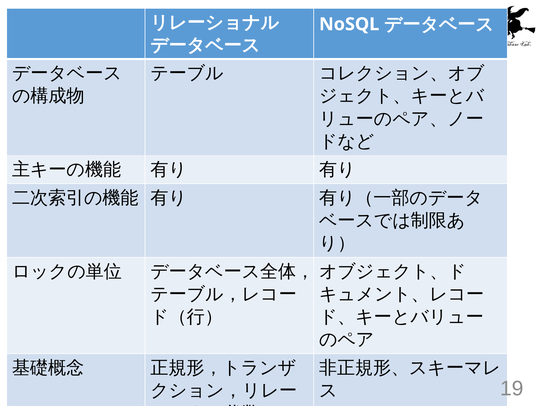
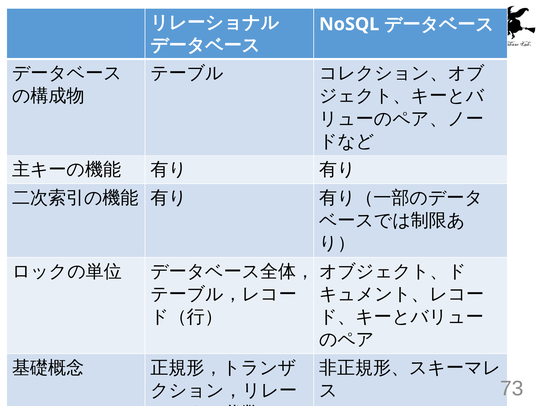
19: 19 -> 73
